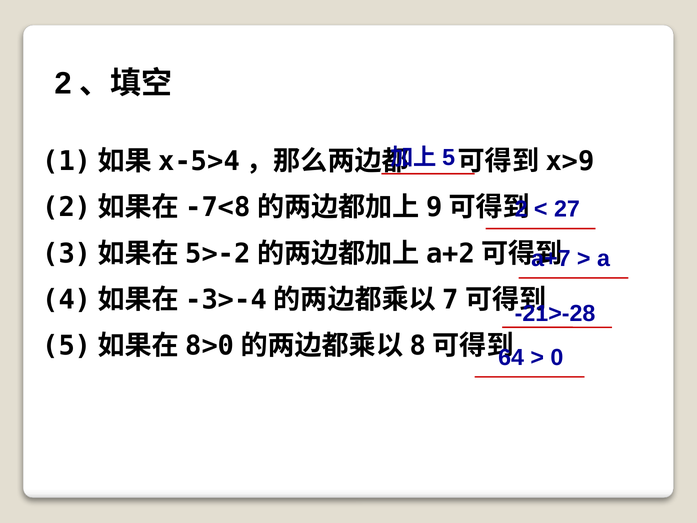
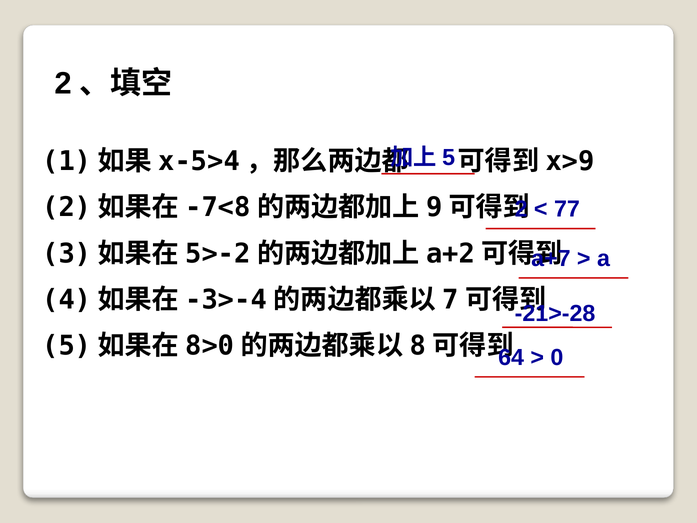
27: 27 -> 77
